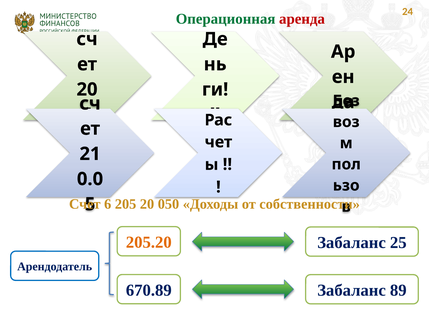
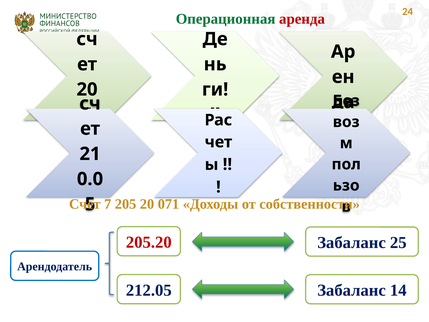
6: 6 -> 7
050: 050 -> 071
205.20 colour: orange -> red
670.89: 670.89 -> 212.05
89: 89 -> 14
